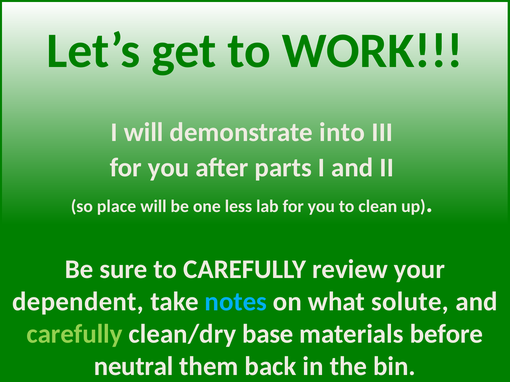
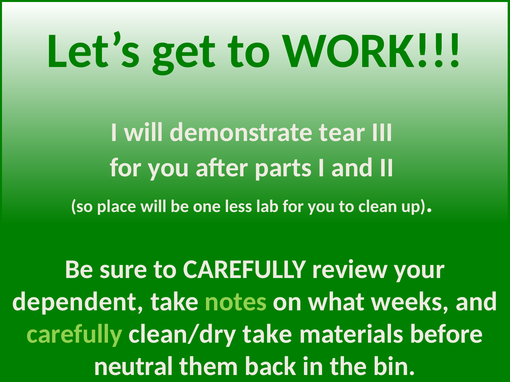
into: into -> tear
notes colour: light blue -> light green
solute: solute -> weeks
clean/dry base: base -> take
